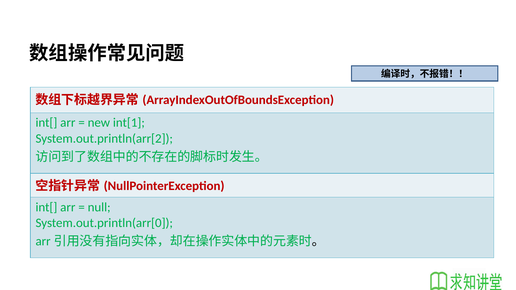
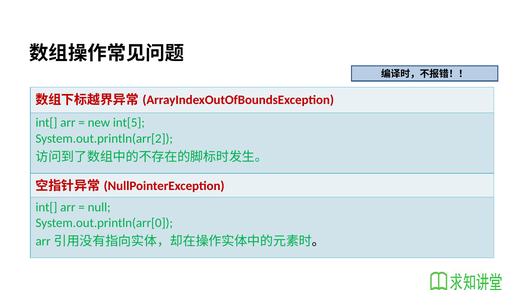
int[1: int[1 -> int[5
